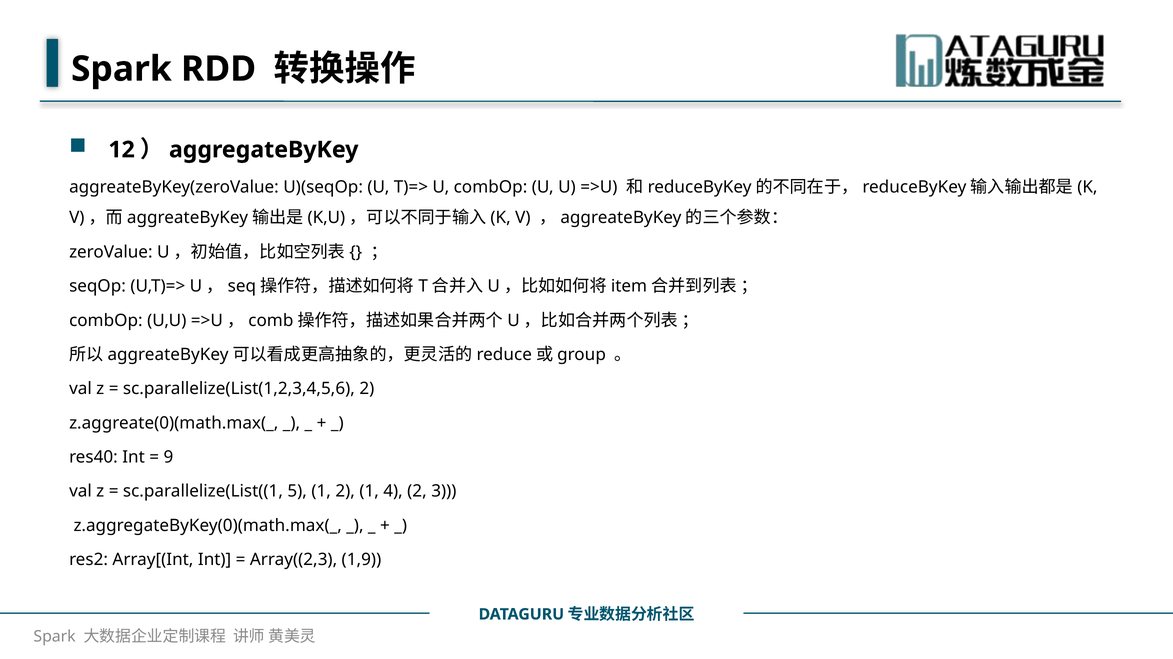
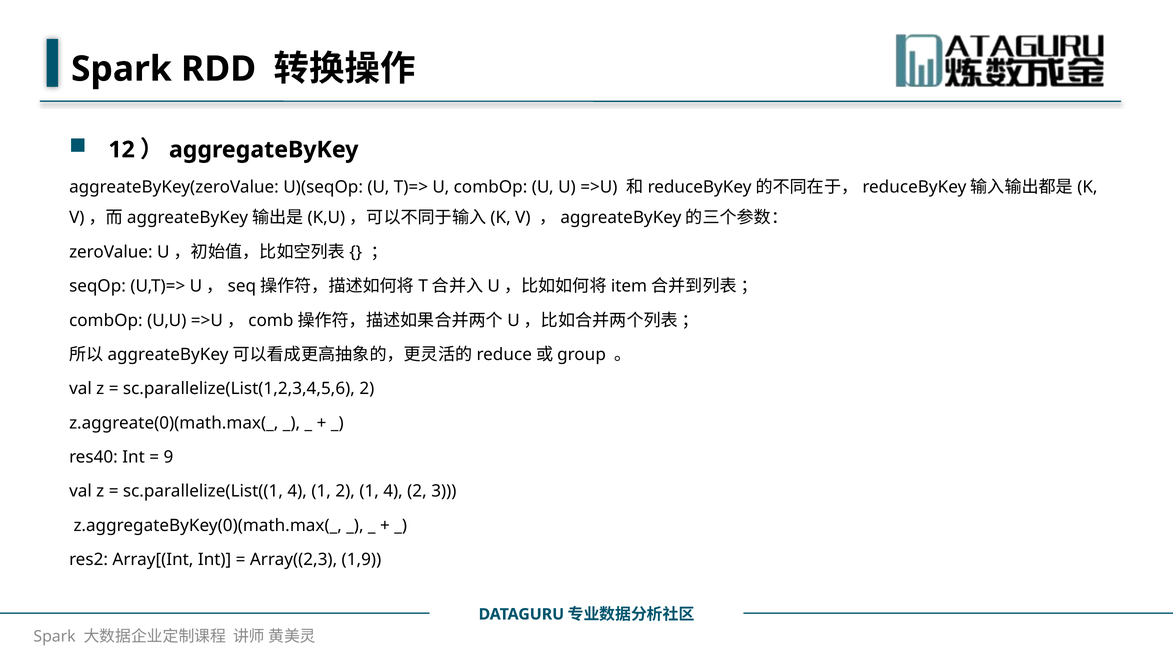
sc.parallelize(List((1 5: 5 -> 4
